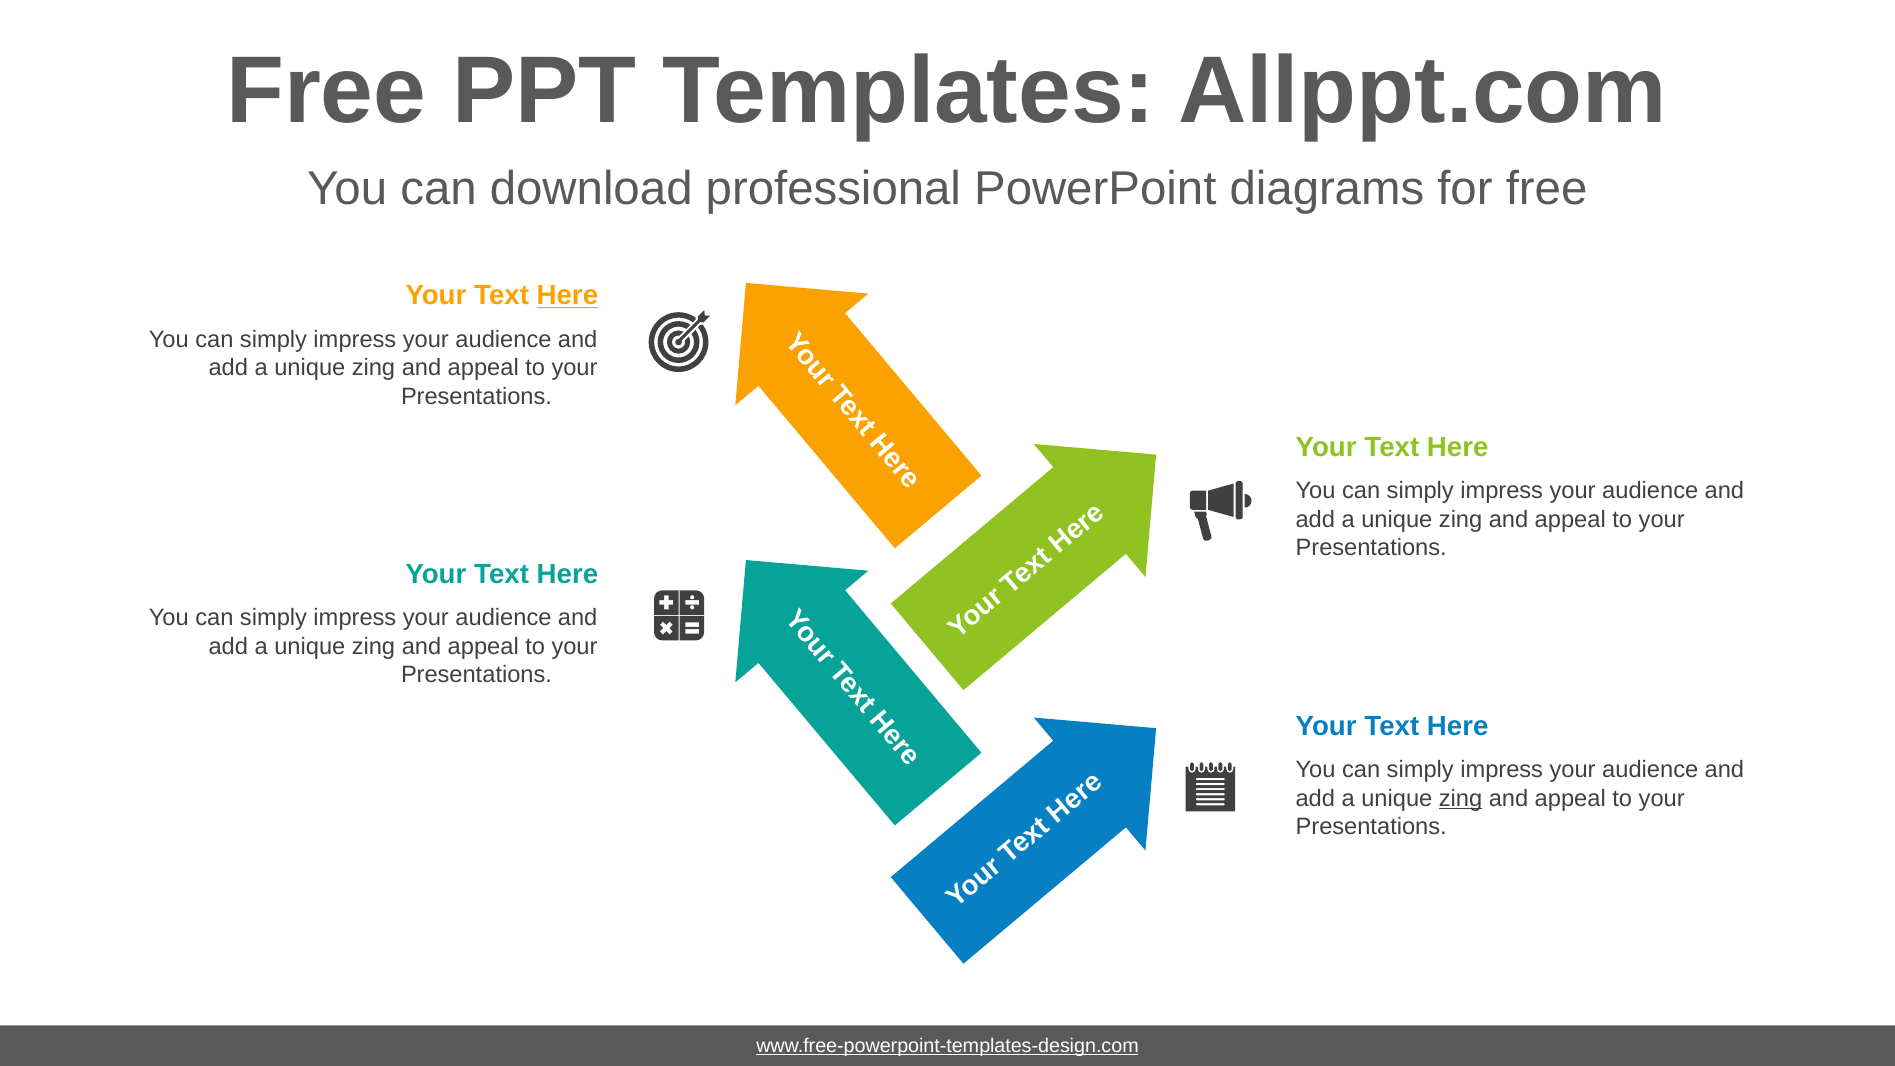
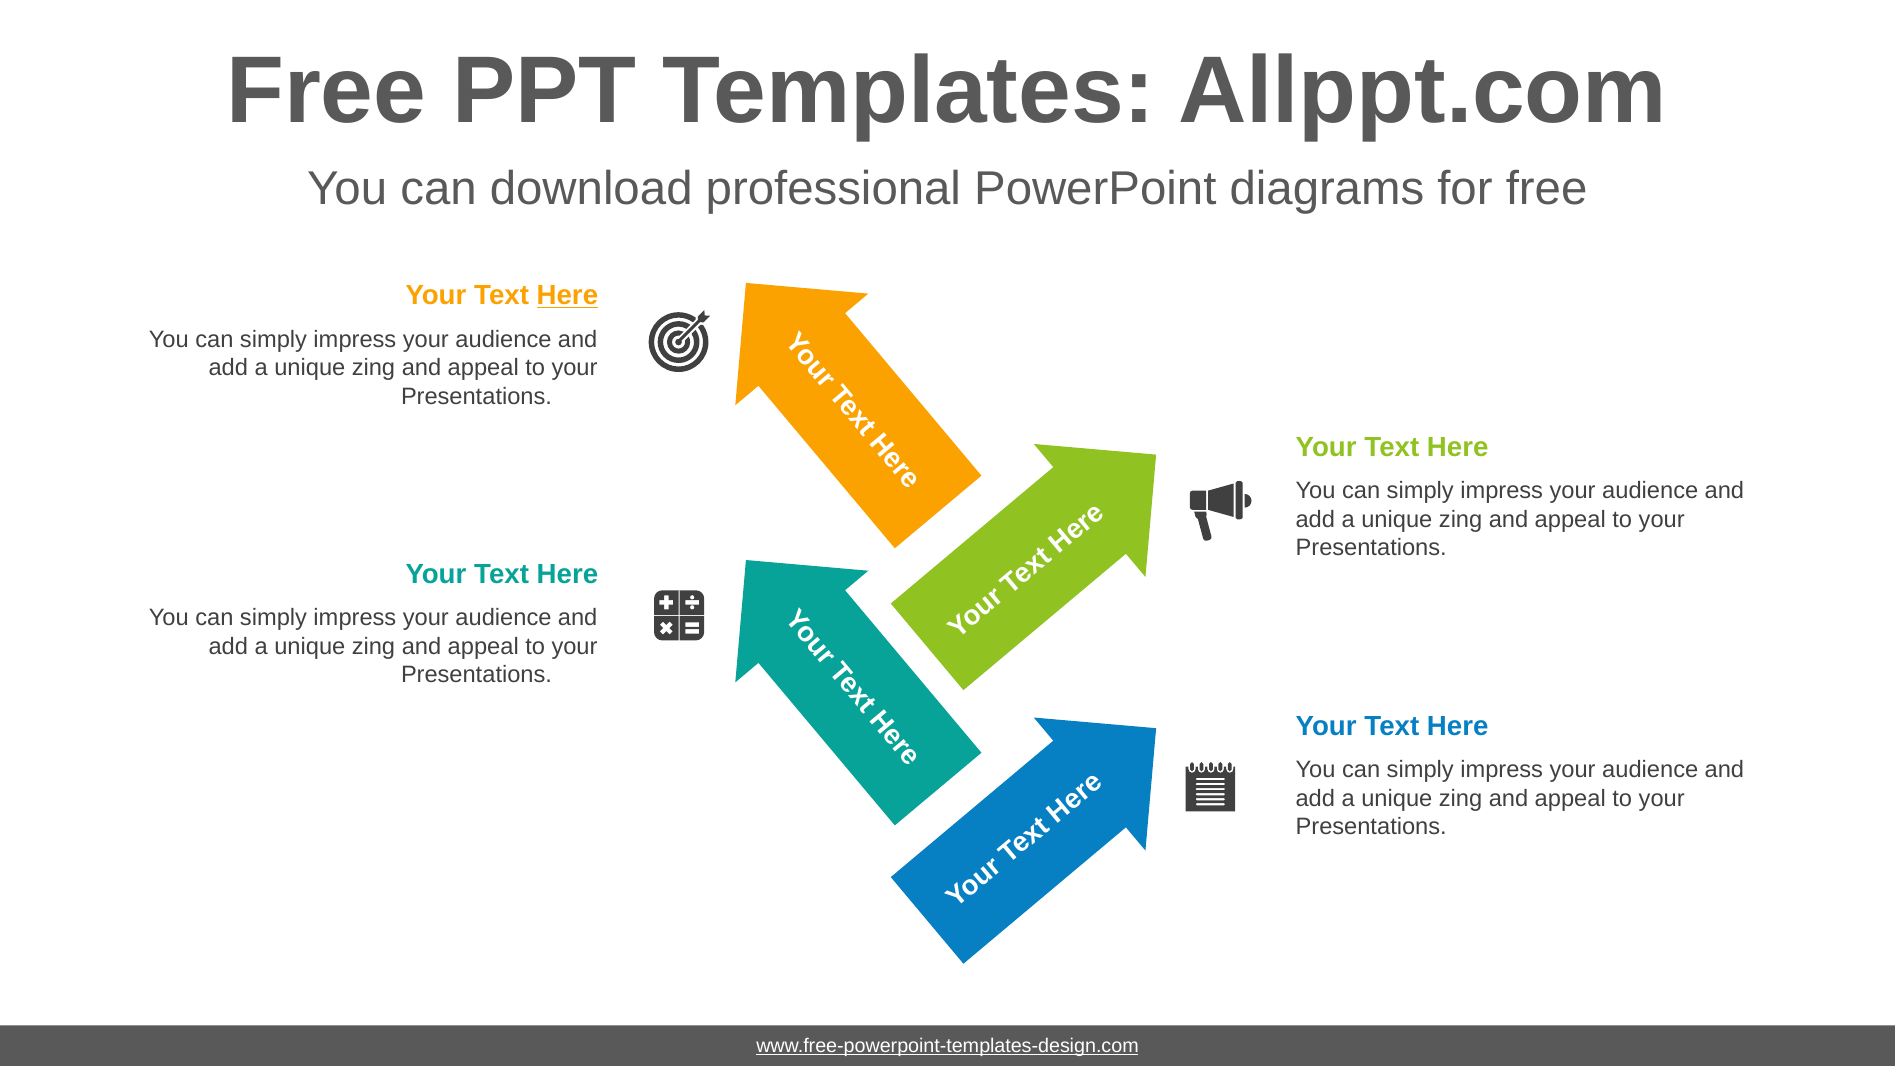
zing at (1461, 798) underline: present -> none
